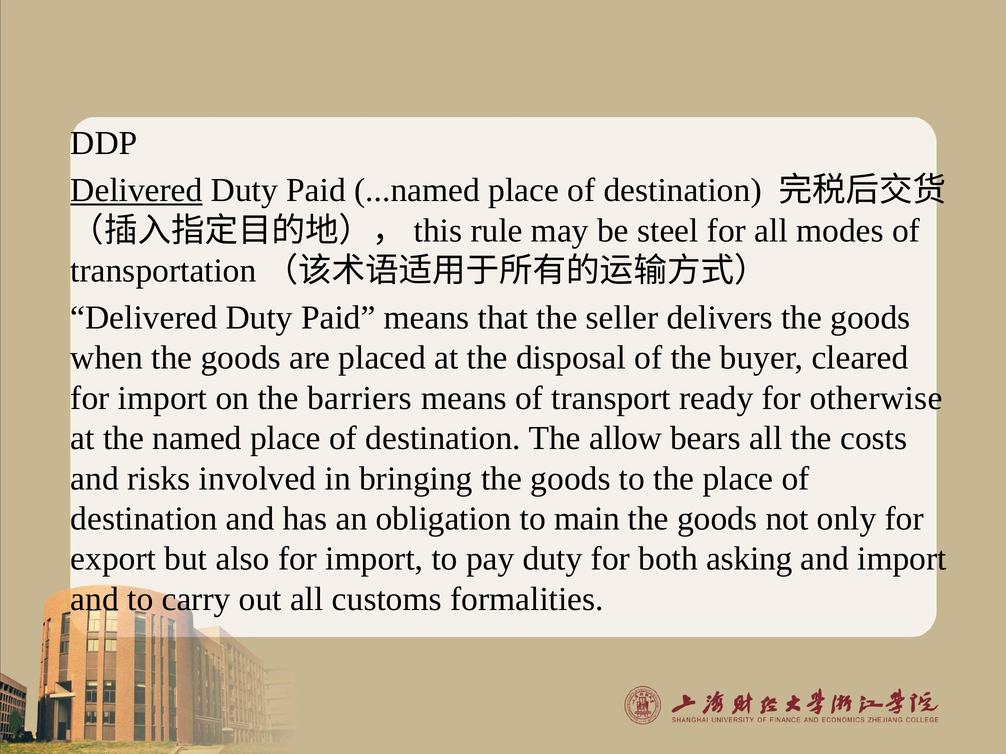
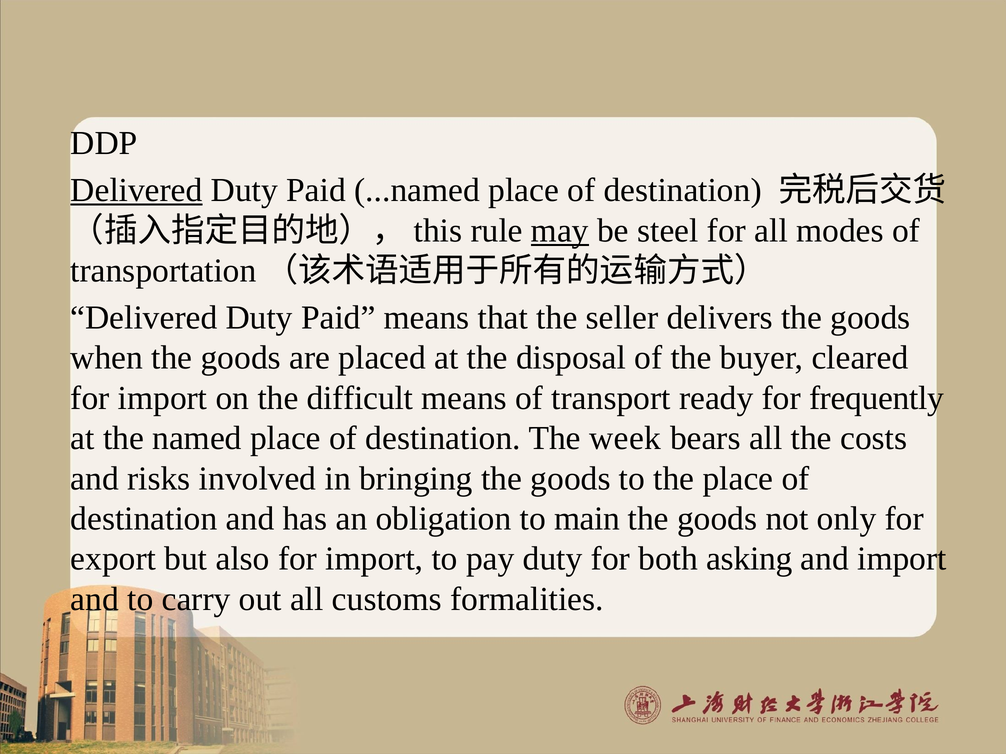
may underline: none -> present
barriers: barriers -> difficult
otherwise: otherwise -> frequently
allow: allow -> week
